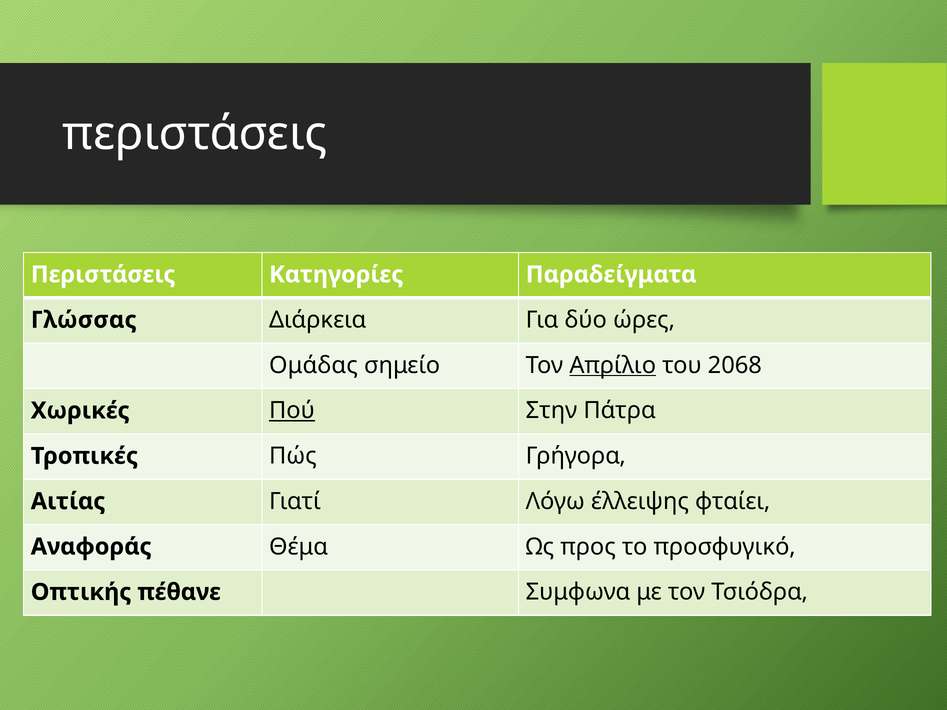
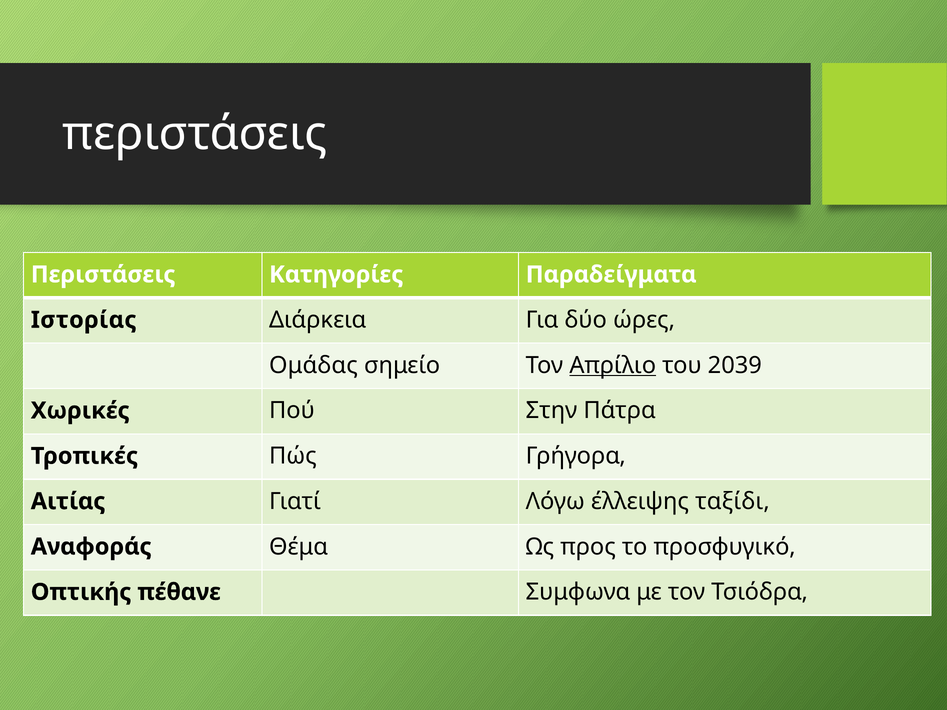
Γλώσσας: Γλώσσας -> Ιστορίας
2068: 2068 -> 2039
Πού underline: present -> none
φταίει: φταίει -> ταξίδι
